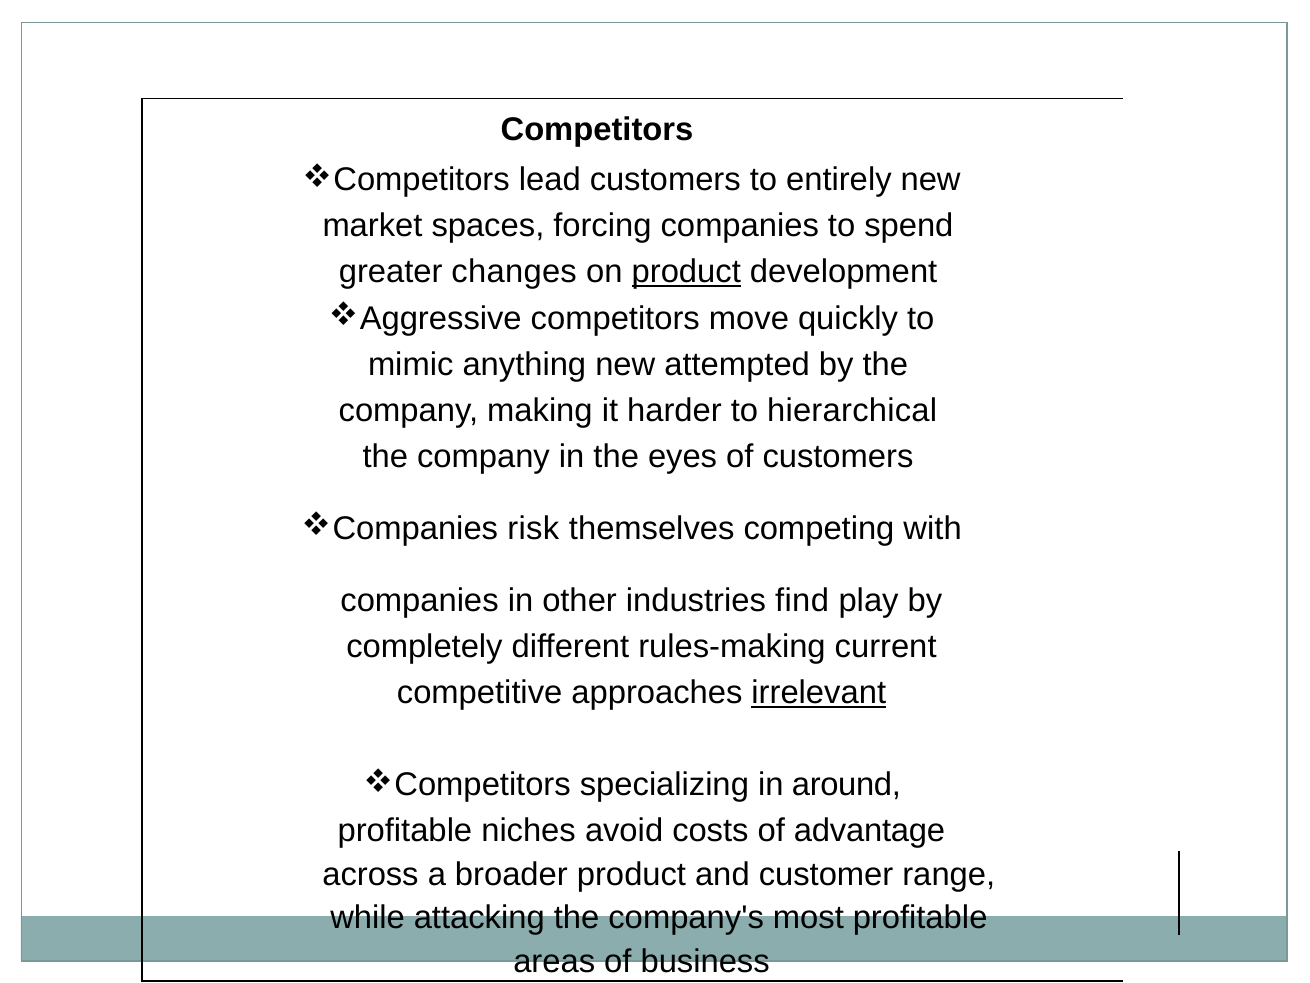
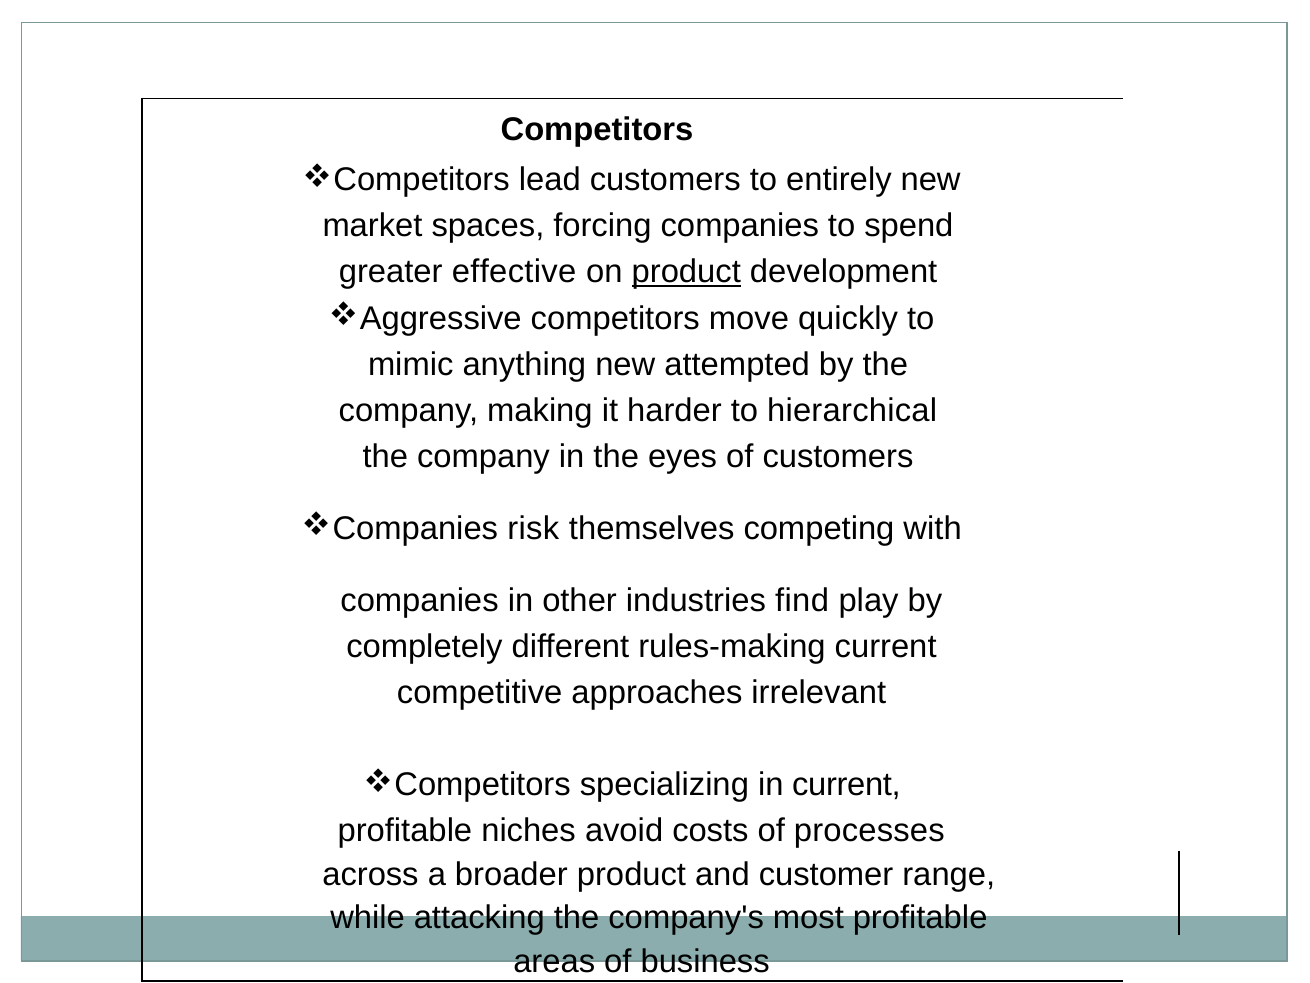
changes: changes -> effective
irrelevant underline: present -> none
in around: around -> current
advantage: advantage -> processes
